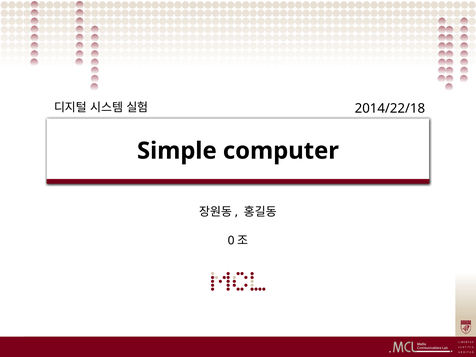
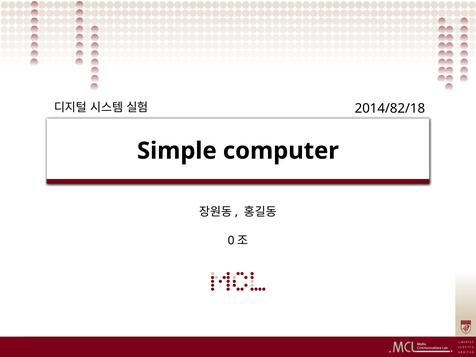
2014/22/18: 2014/22/18 -> 2014/82/18
